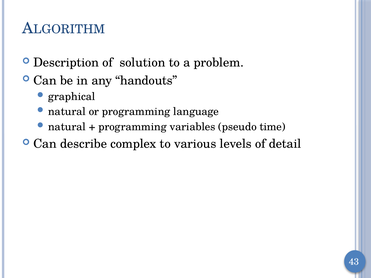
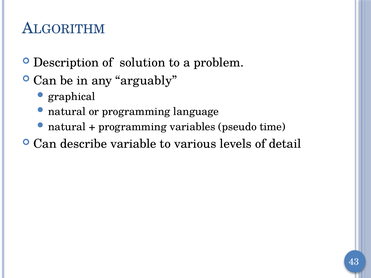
handouts: handouts -> arguably
complex: complex -> variable
